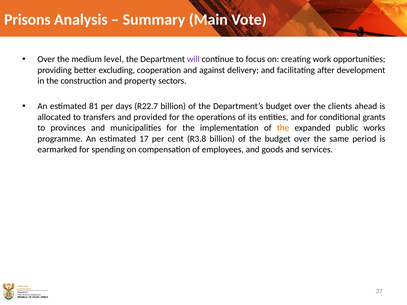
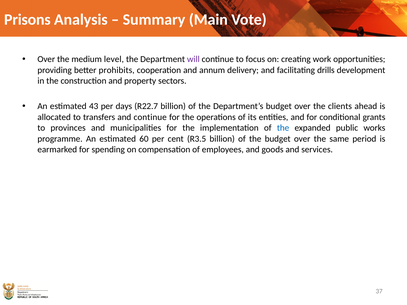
excluding: excluding -> prohibits
against: against -> annum
after: after -> drills
81: 81 -> 43
and provided: provided -> continue
the at (283, 128) colour: orange -> blue
17: 17 -> 60
R3.8: R3.8 -> R3.5
